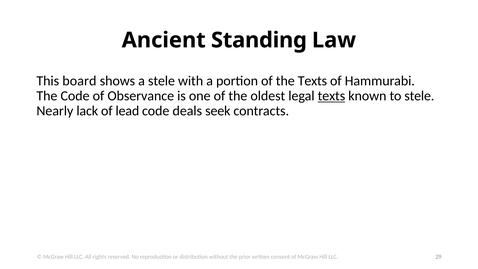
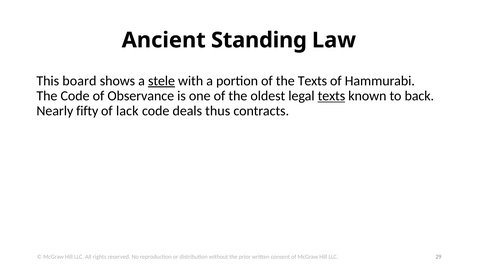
stele at (161, 81) underline: none -> present
to stele: stele -> back
lack: lack -> fifty
lead: lead -> lack
seek: seek -> thus
